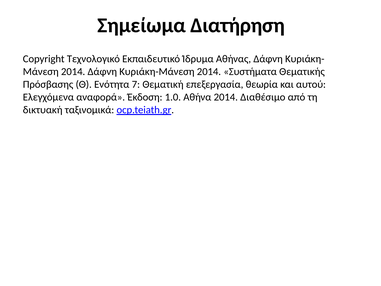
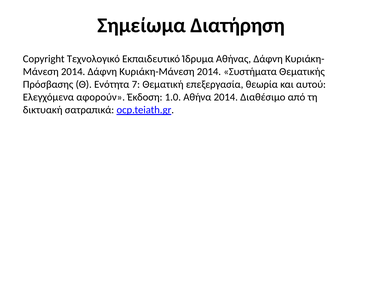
αναφορά: αναφορά -> αφορούν
ταξινομικά: ταξινομικά -> σατραπικά
